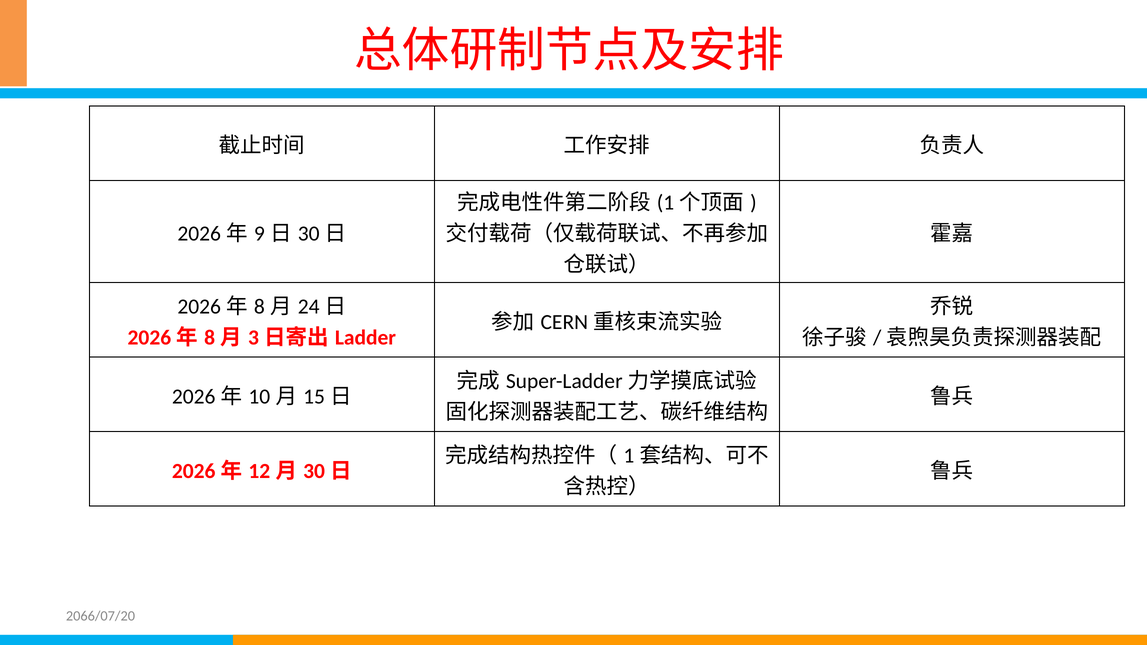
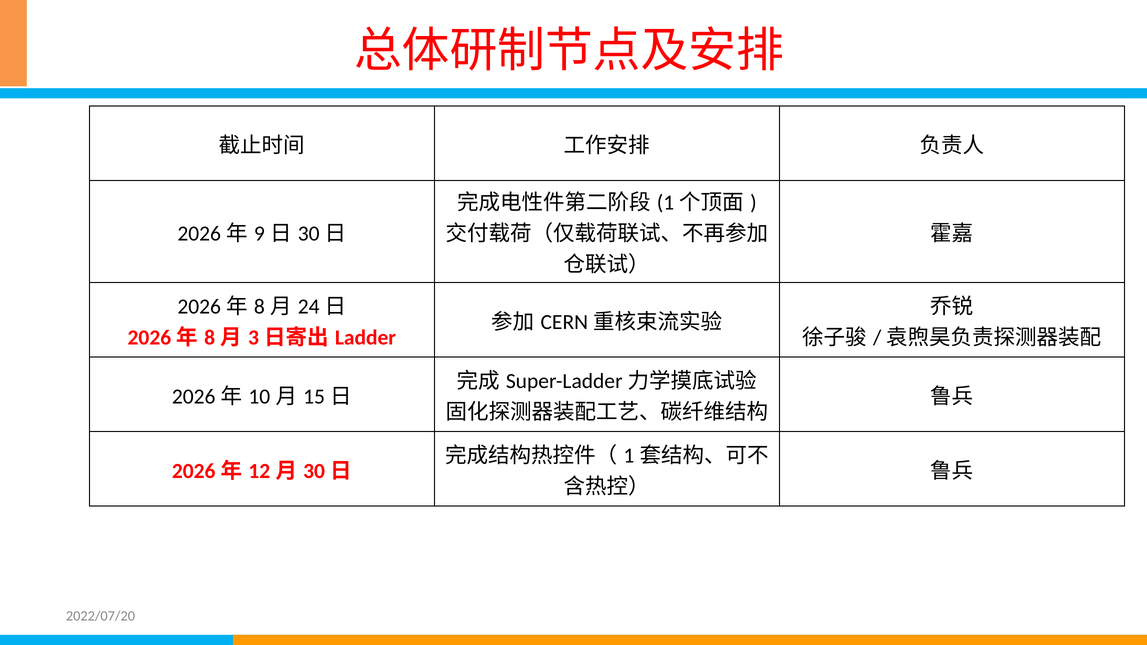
2066/07/20: 2066/07/20 -> 2022/07/20
